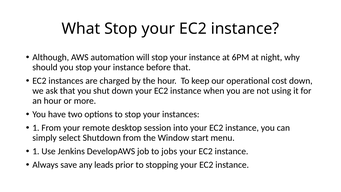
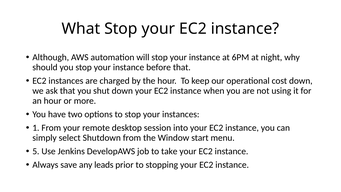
1 at (36, 151): 1 -> 5
jobs: jobs -> take
